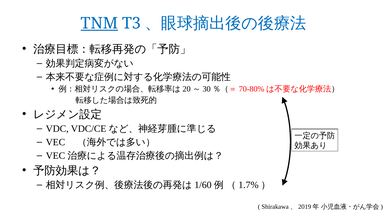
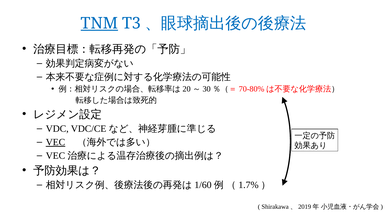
VEC underline: none -> present
